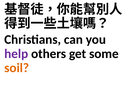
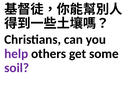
soil colour: orange -> purple
